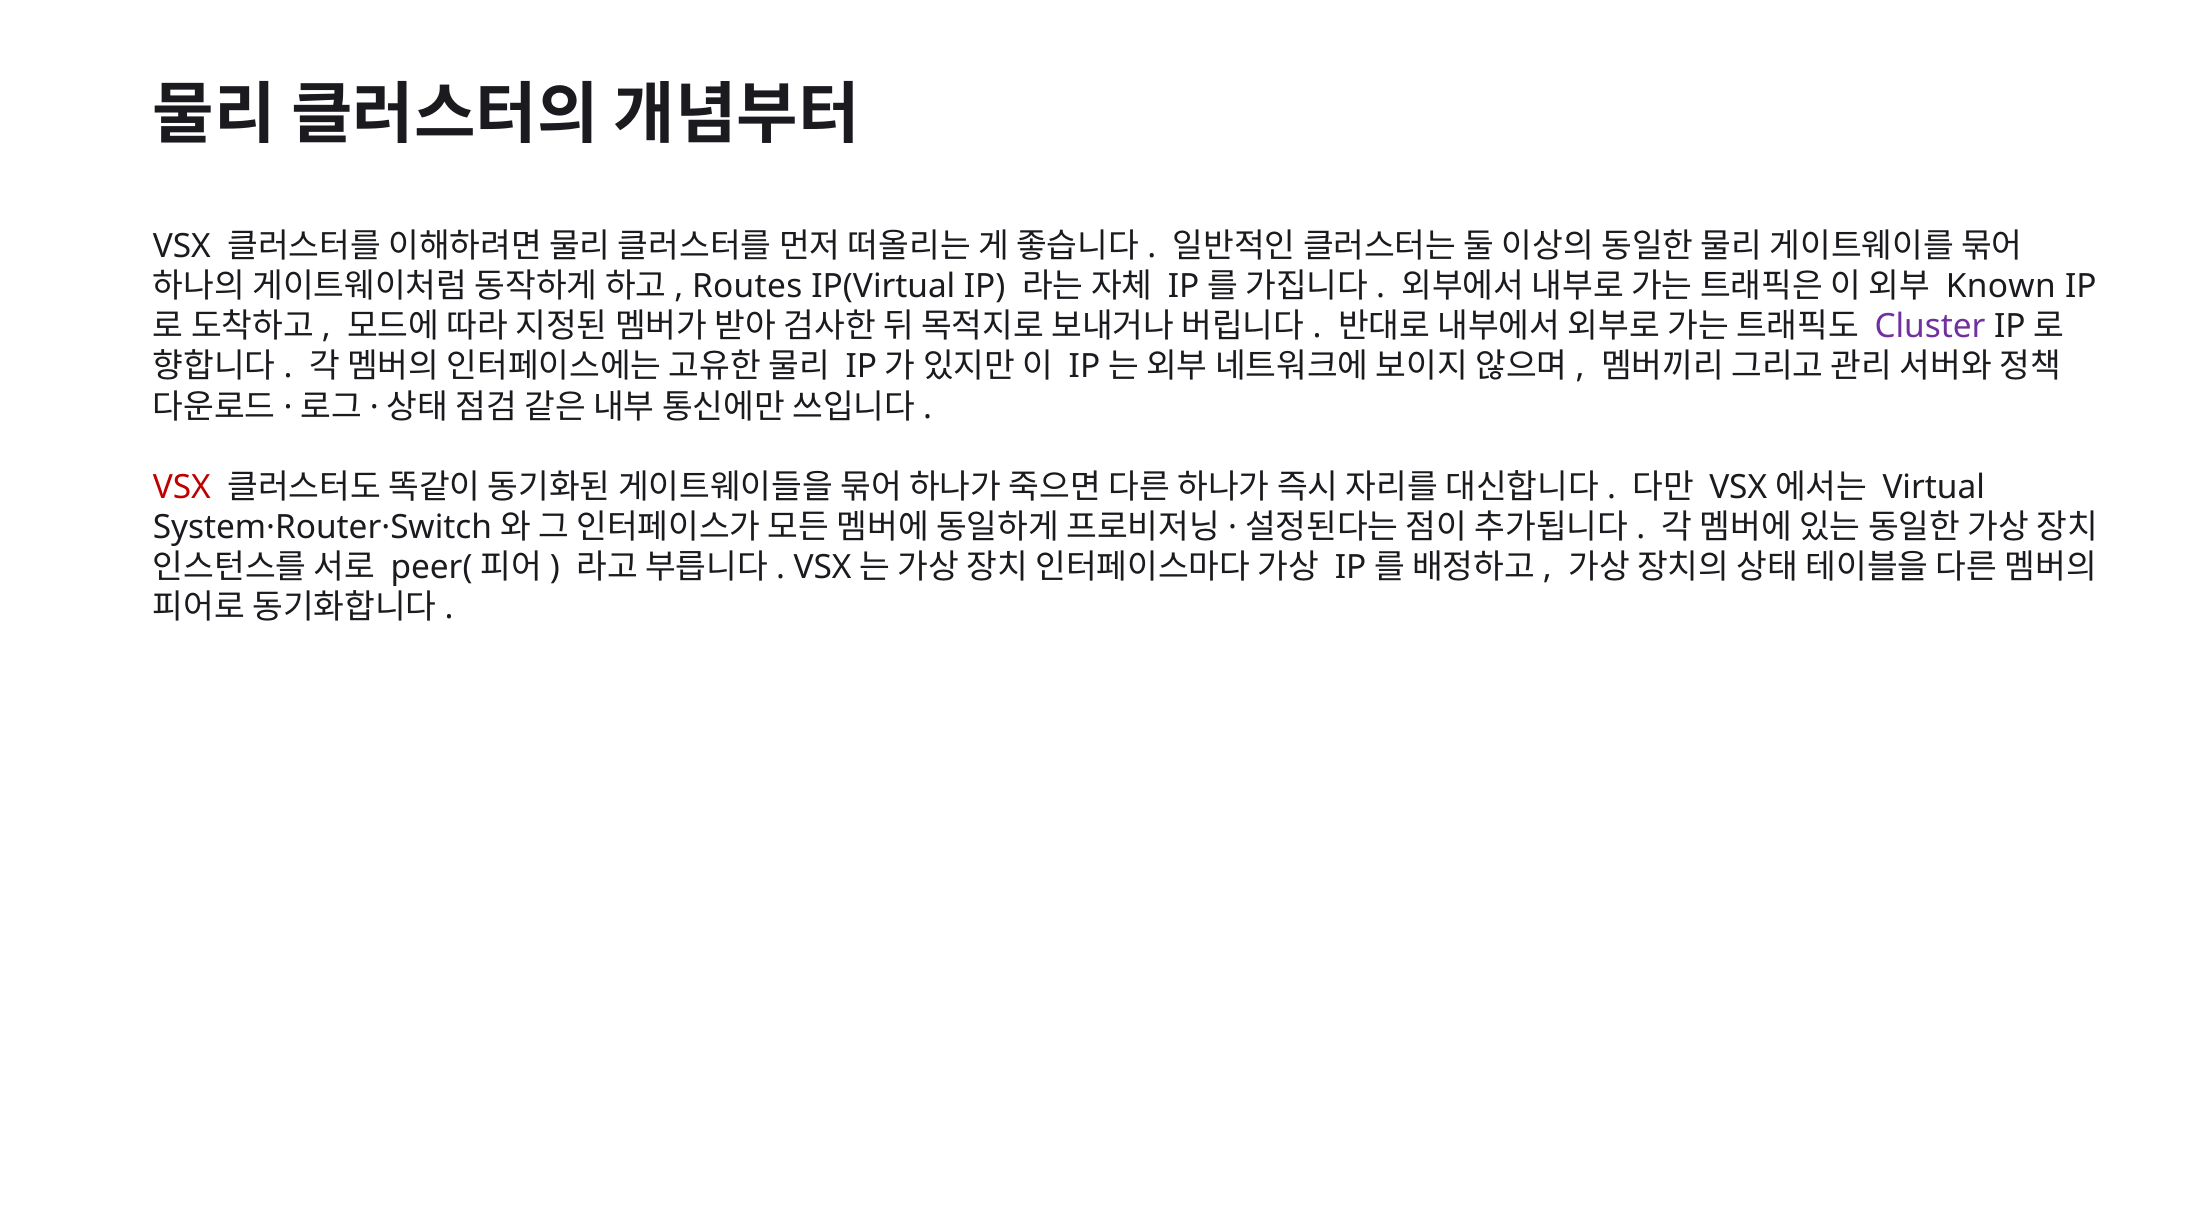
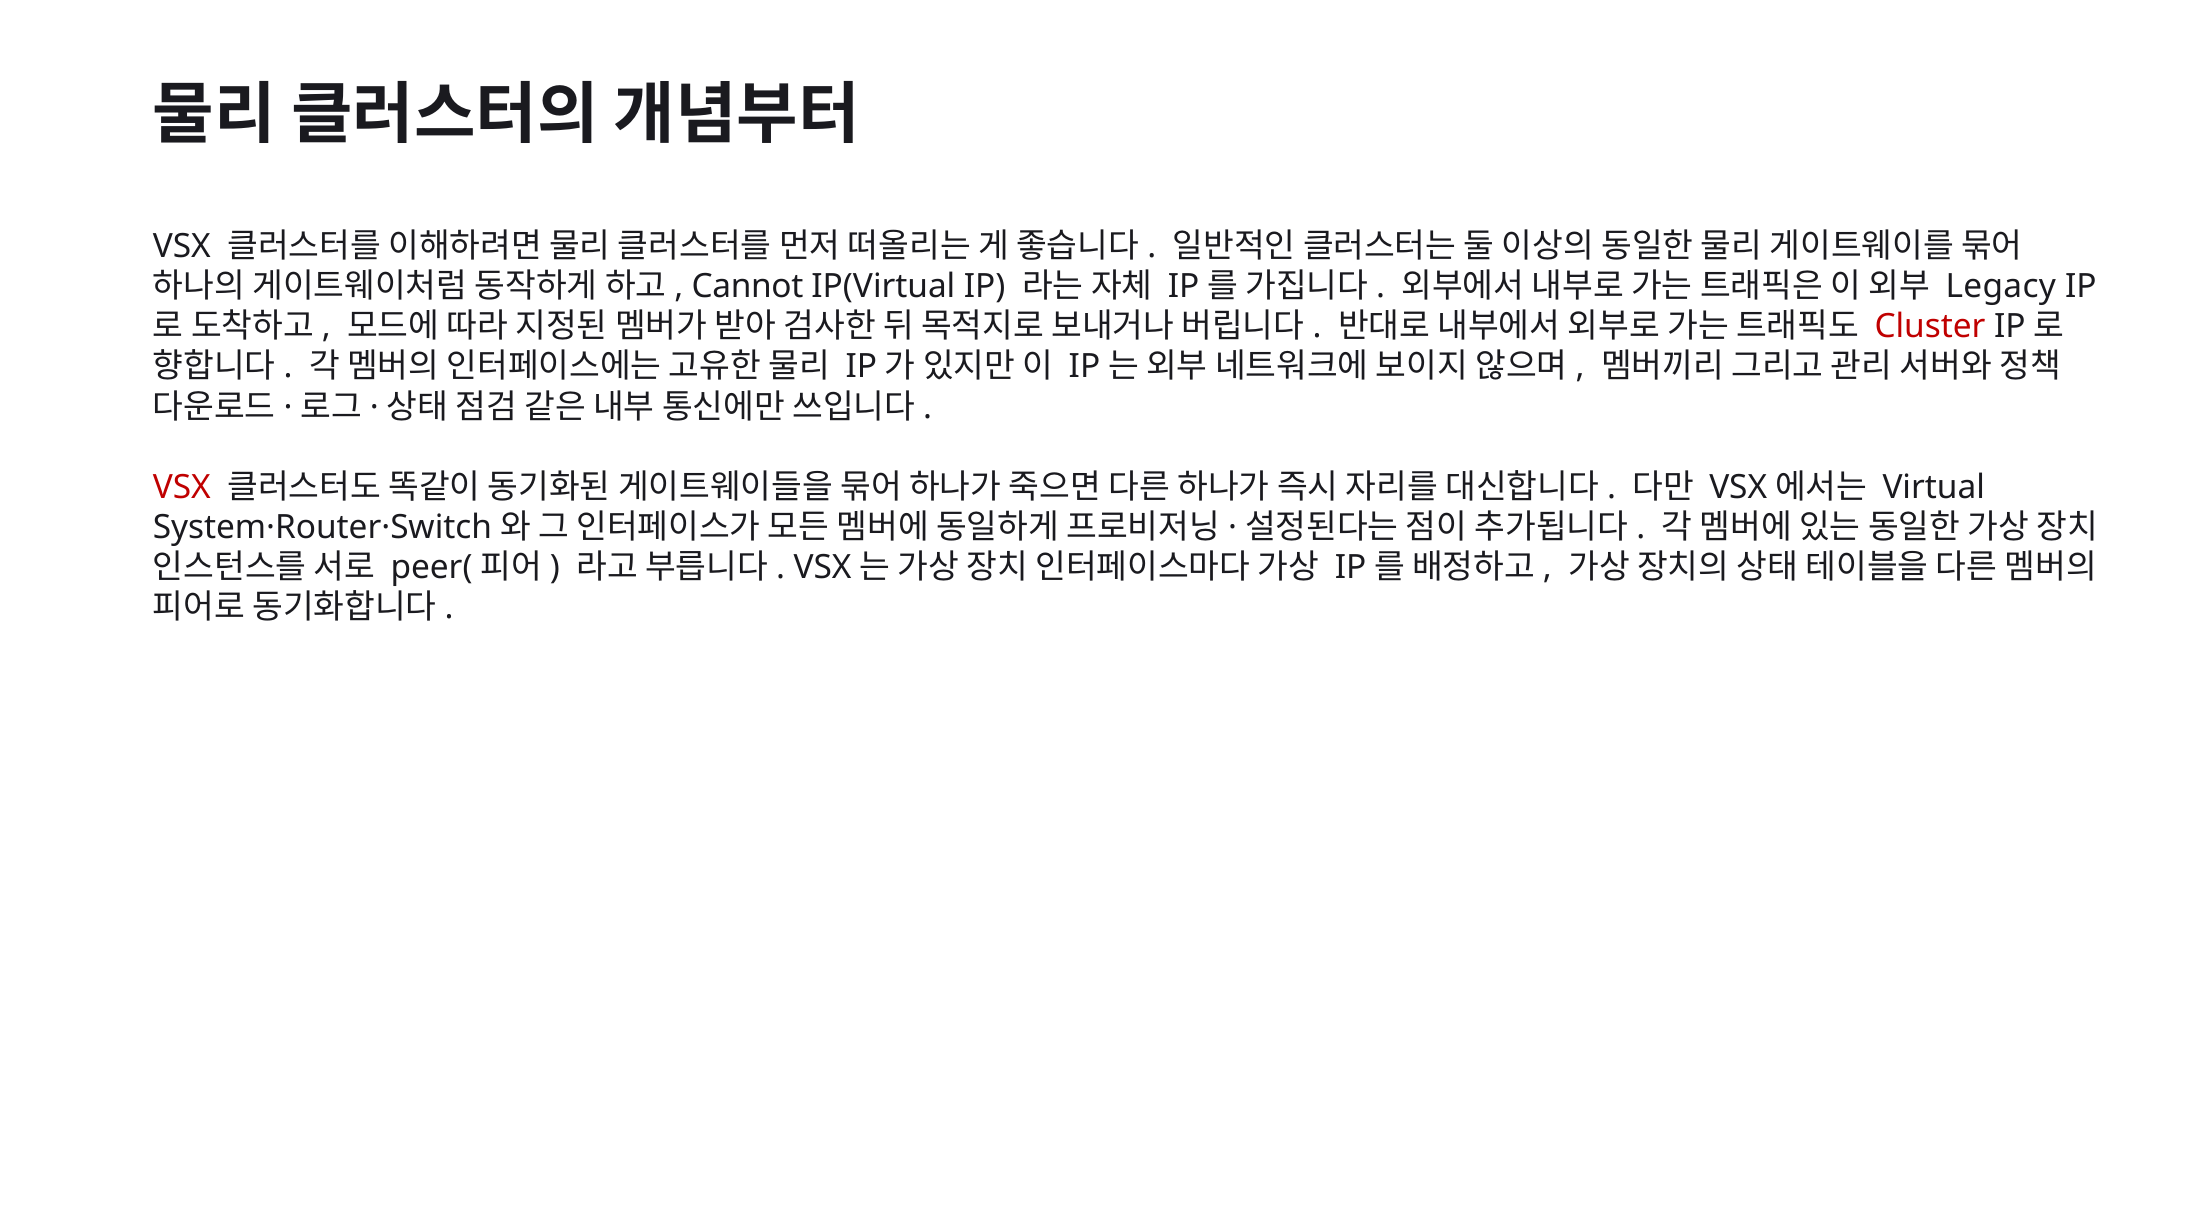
Routes: Routes -> Cannot
Known: Known -> Legacy
Cluster colour: purple -> red
